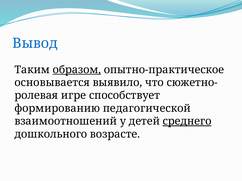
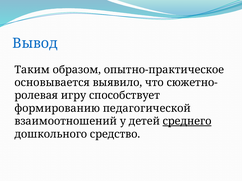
образом underline: present -> none
игре: игре -> игру
возрасте: возрасте -> средство
